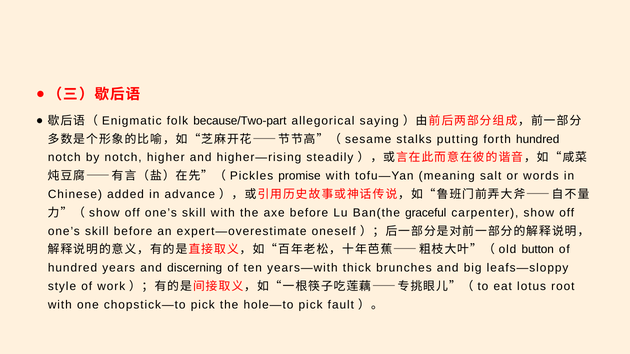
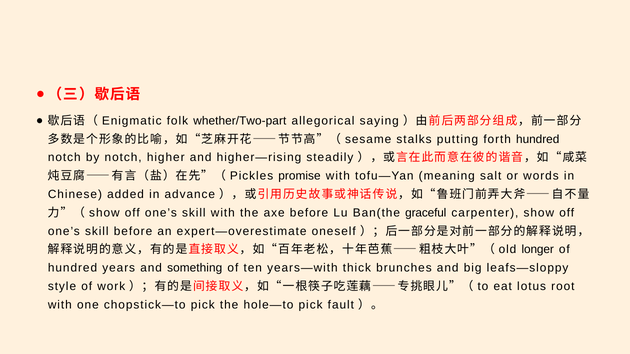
because/Two-part: because/Two-part -> whether/Two-part
button: button -> longer
discerning: discerning -> something
